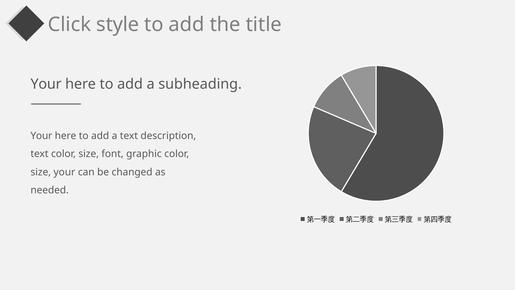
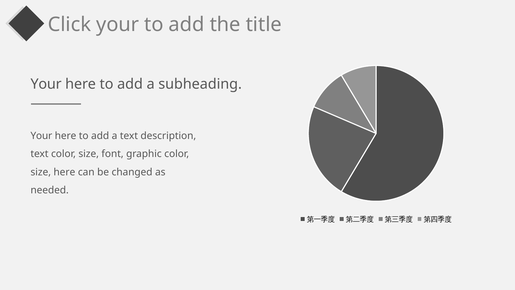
Click style: style -> your
size your: your -> here
